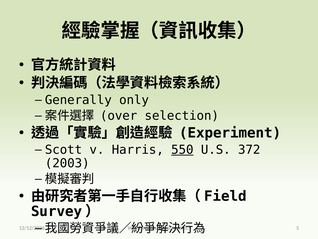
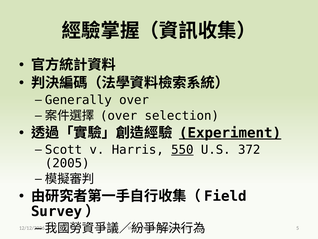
Generally only: only -> over
Experiment underline: none -> present
2003: 2003 -> 2005
